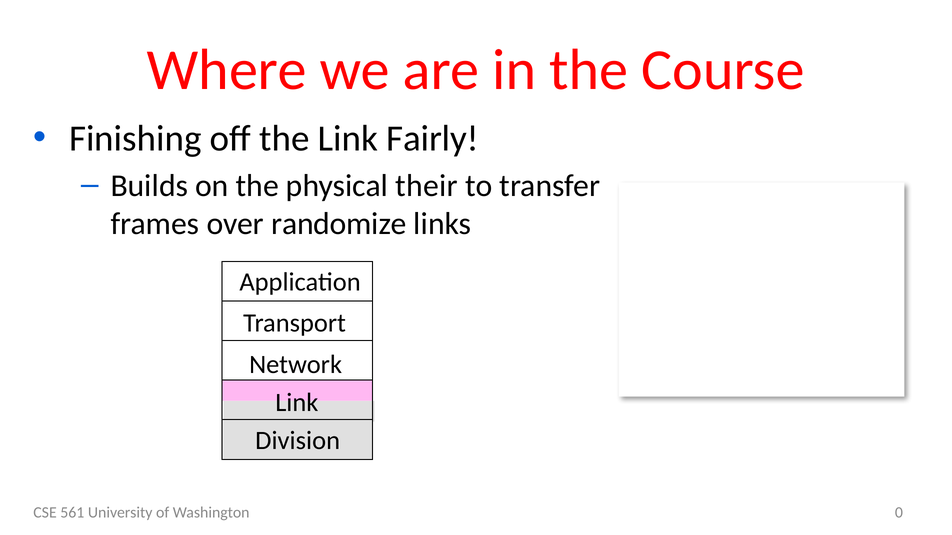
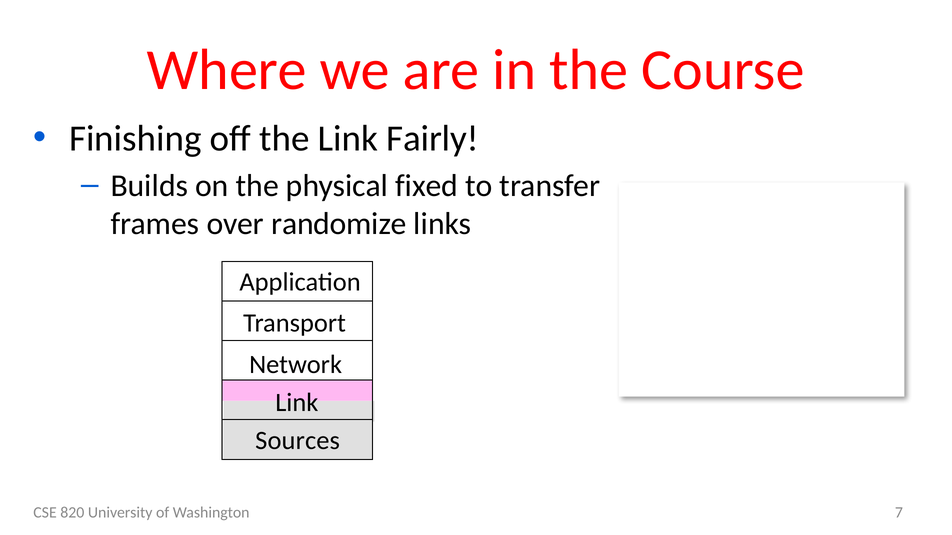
their: their -> fixed
Division: Division -> Sources
561: 561 -> 820
0: 0 -> 7
